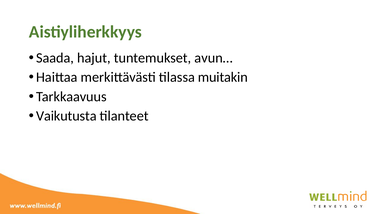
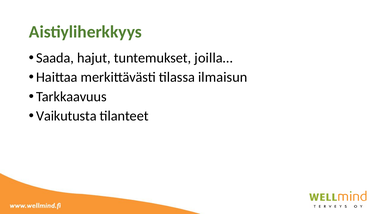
avun…: avun… -> joilla…
muitakin: muitakin -> ilmaisun
